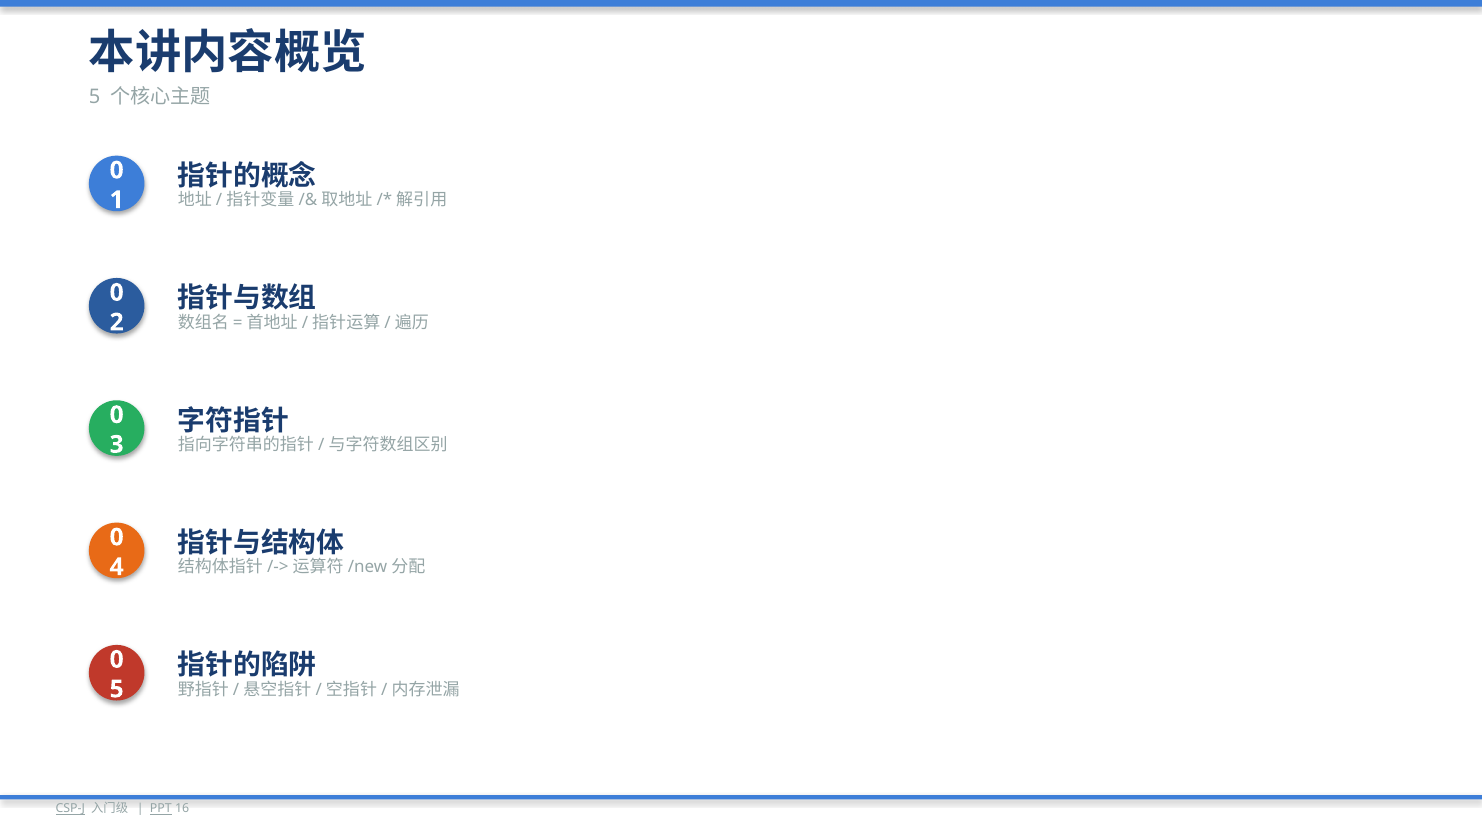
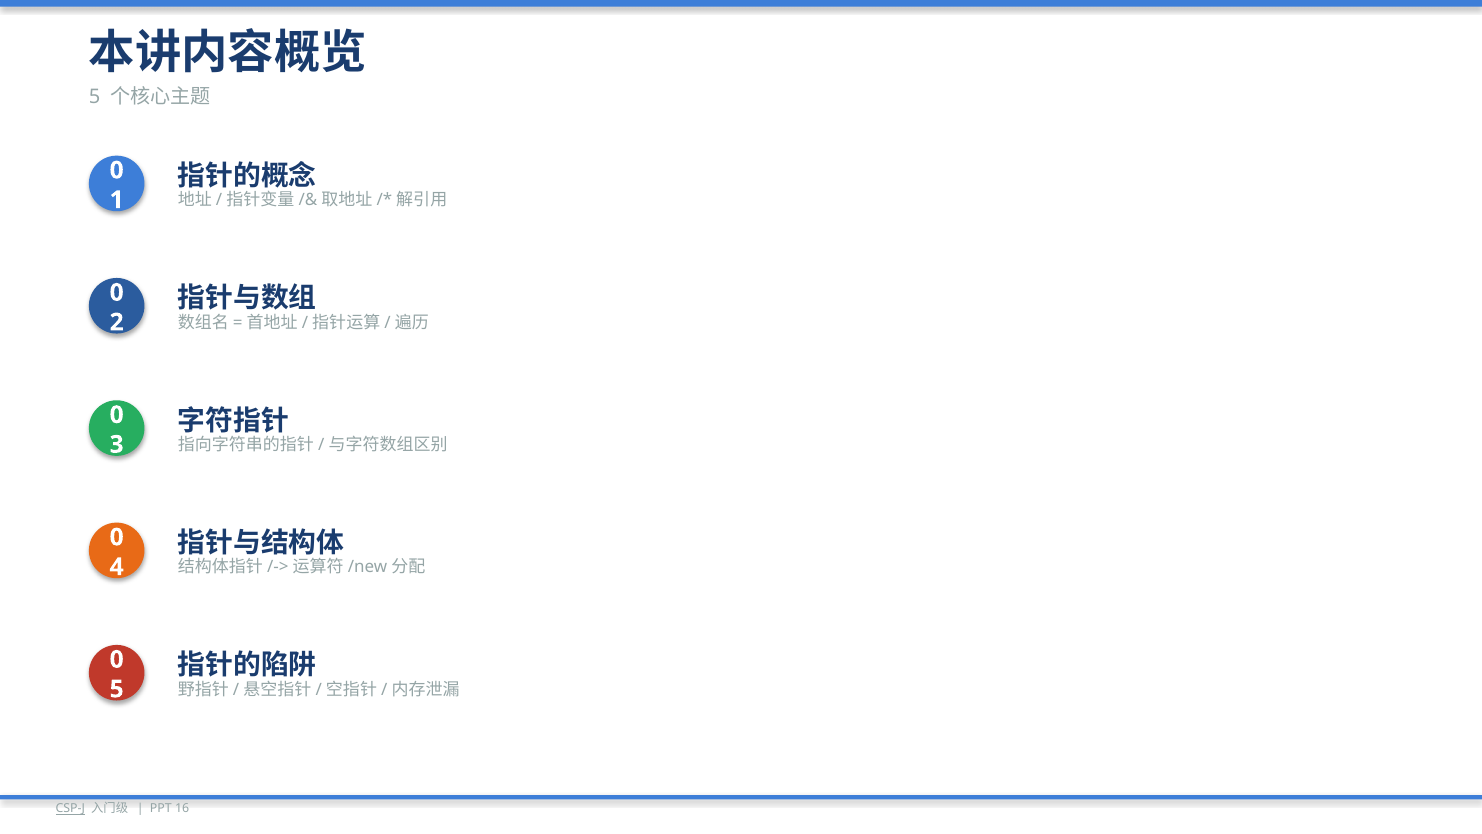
PPT underline: present -> none
